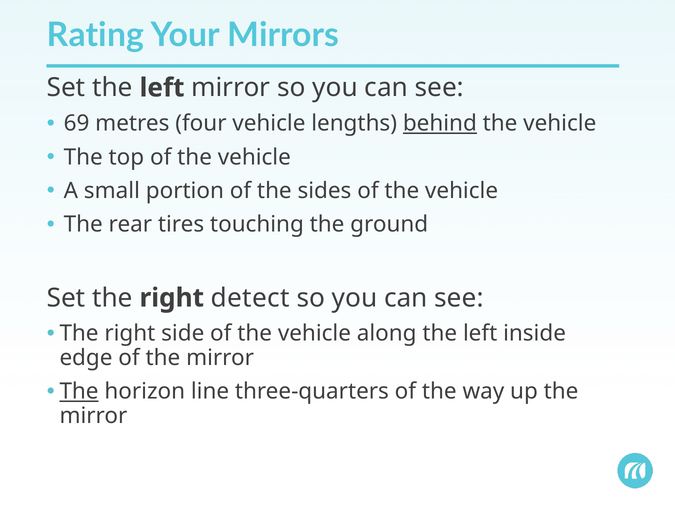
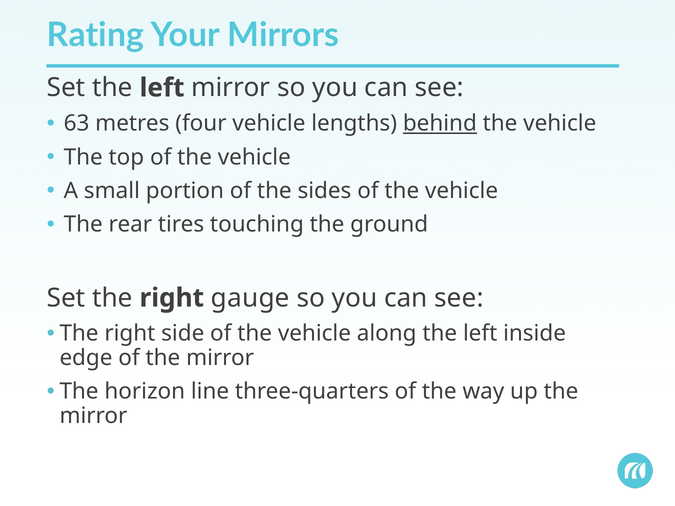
69: 69 -> 63
detect: detect -> gauge
The at (79, 392) underline: present -> none
